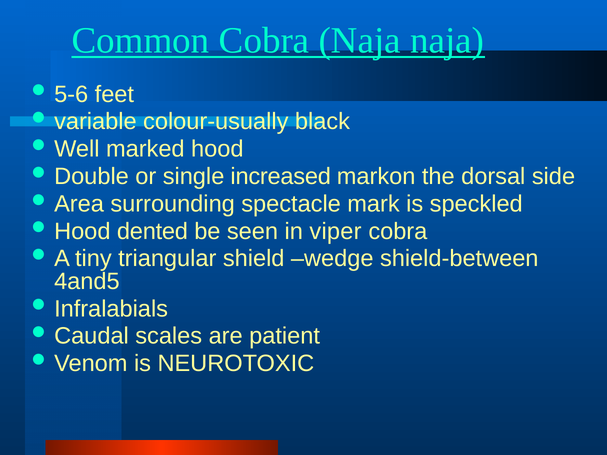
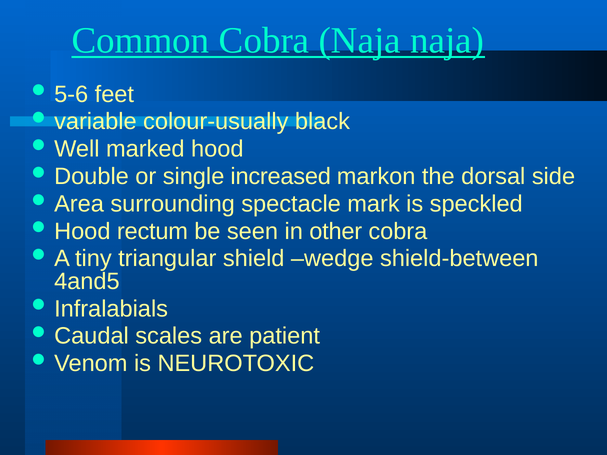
dented: dented -> rectum
viper: viper -> other
